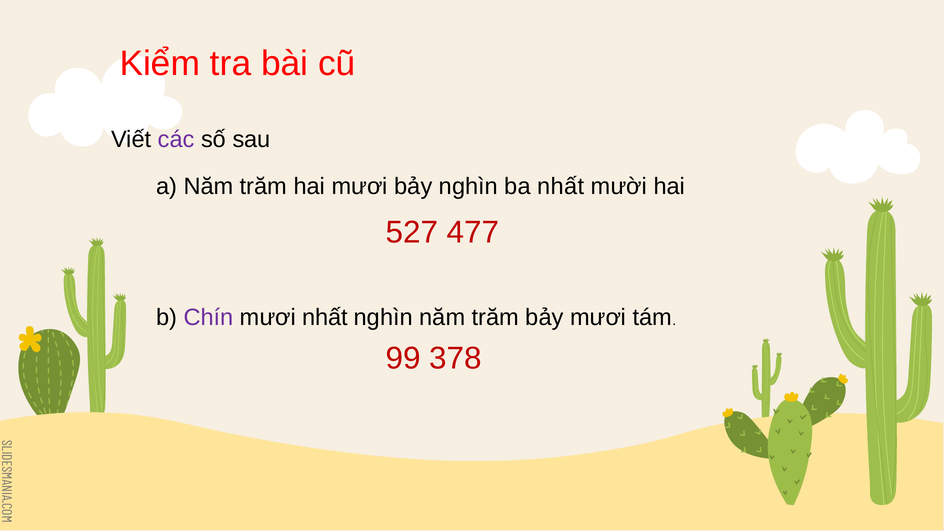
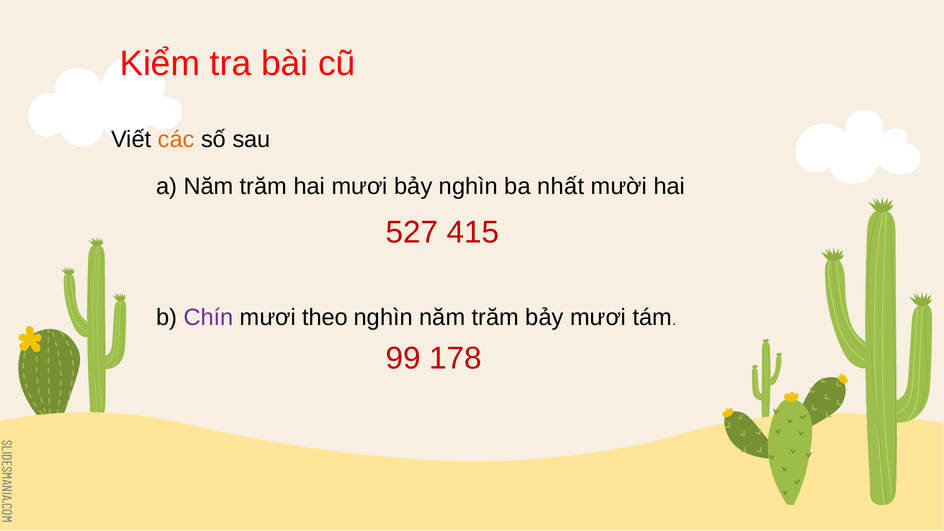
các colour: purple -> orange
477: 477 -> 415
mươi nhất: nhất -> theo
378: 378 -> 178
